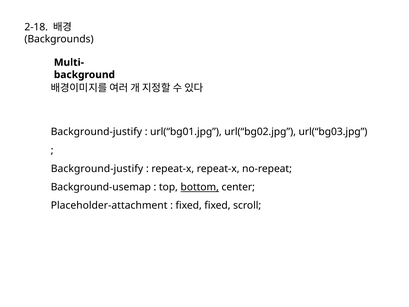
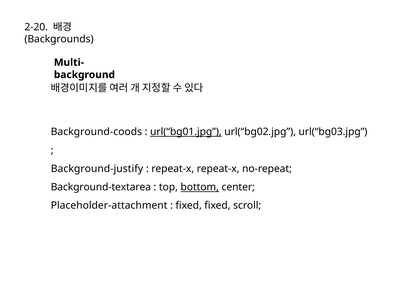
2-18: 2-18 -> 2-20
Background-justify at (96, 132): Background-justify -> Background-coods
url(“bg01.jpg underline: none -> present
Background-usemap: Background-usemap -> Background-textarea
